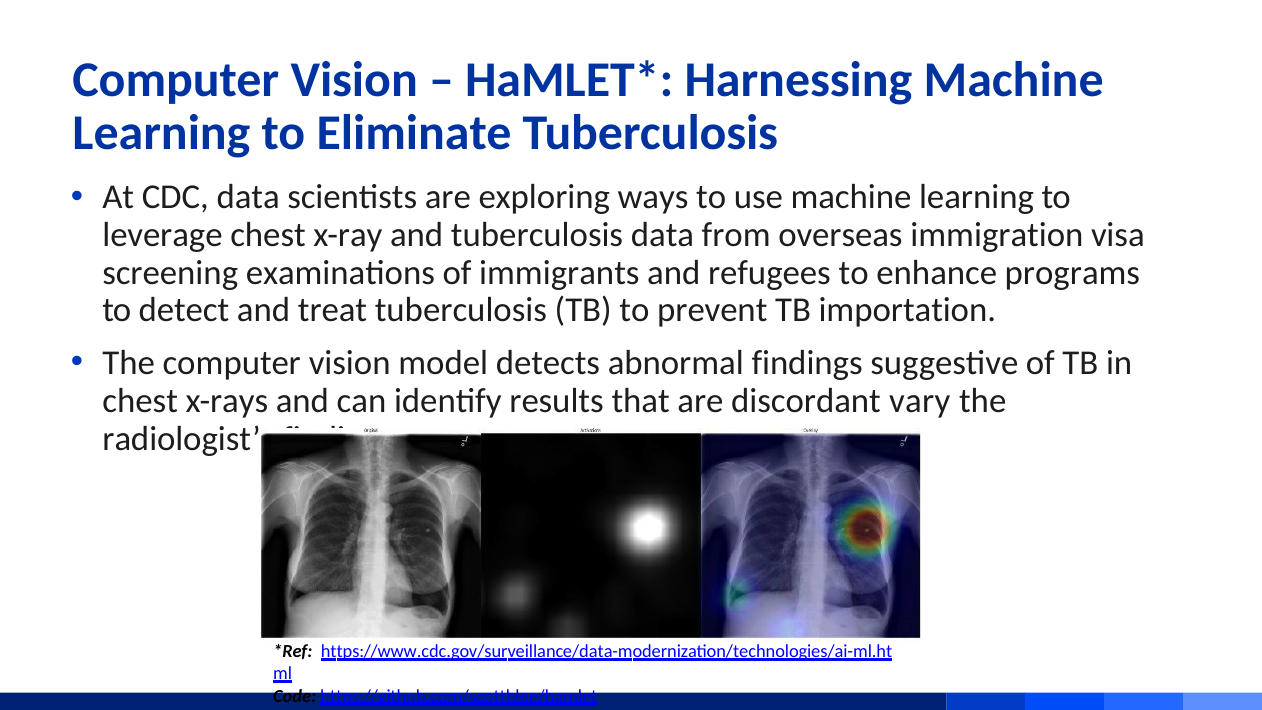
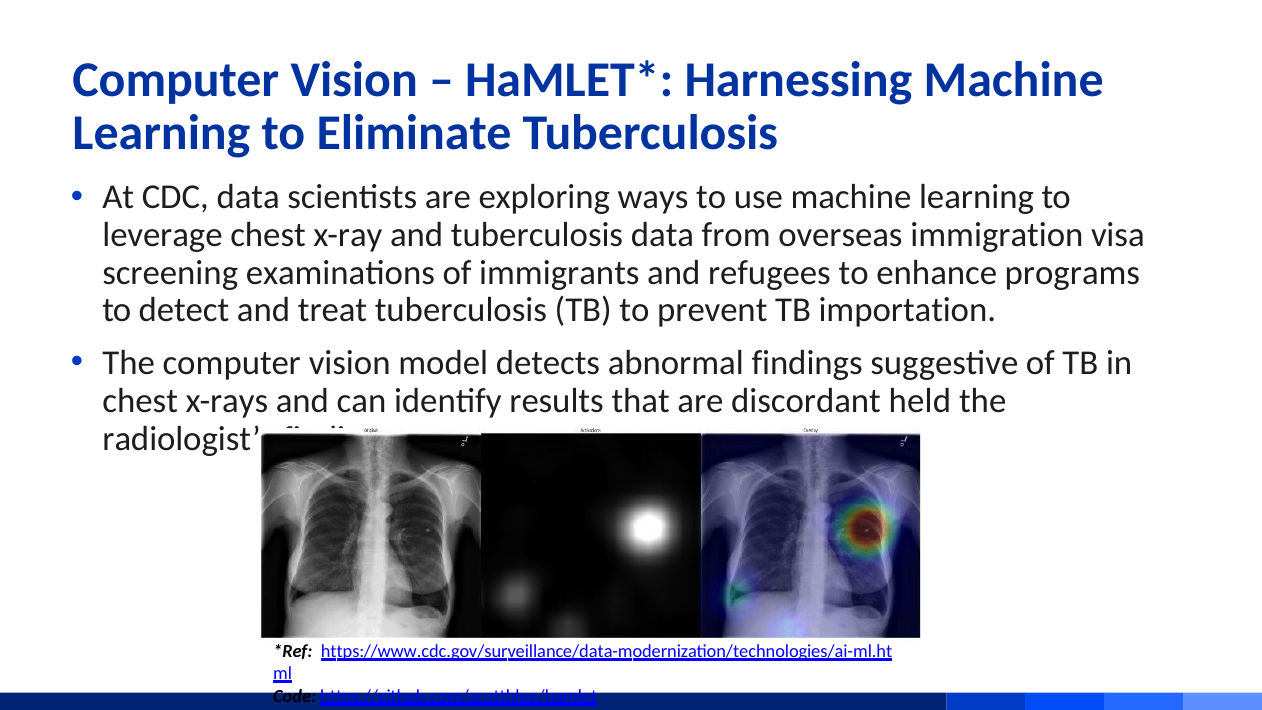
vary: vary -> held
